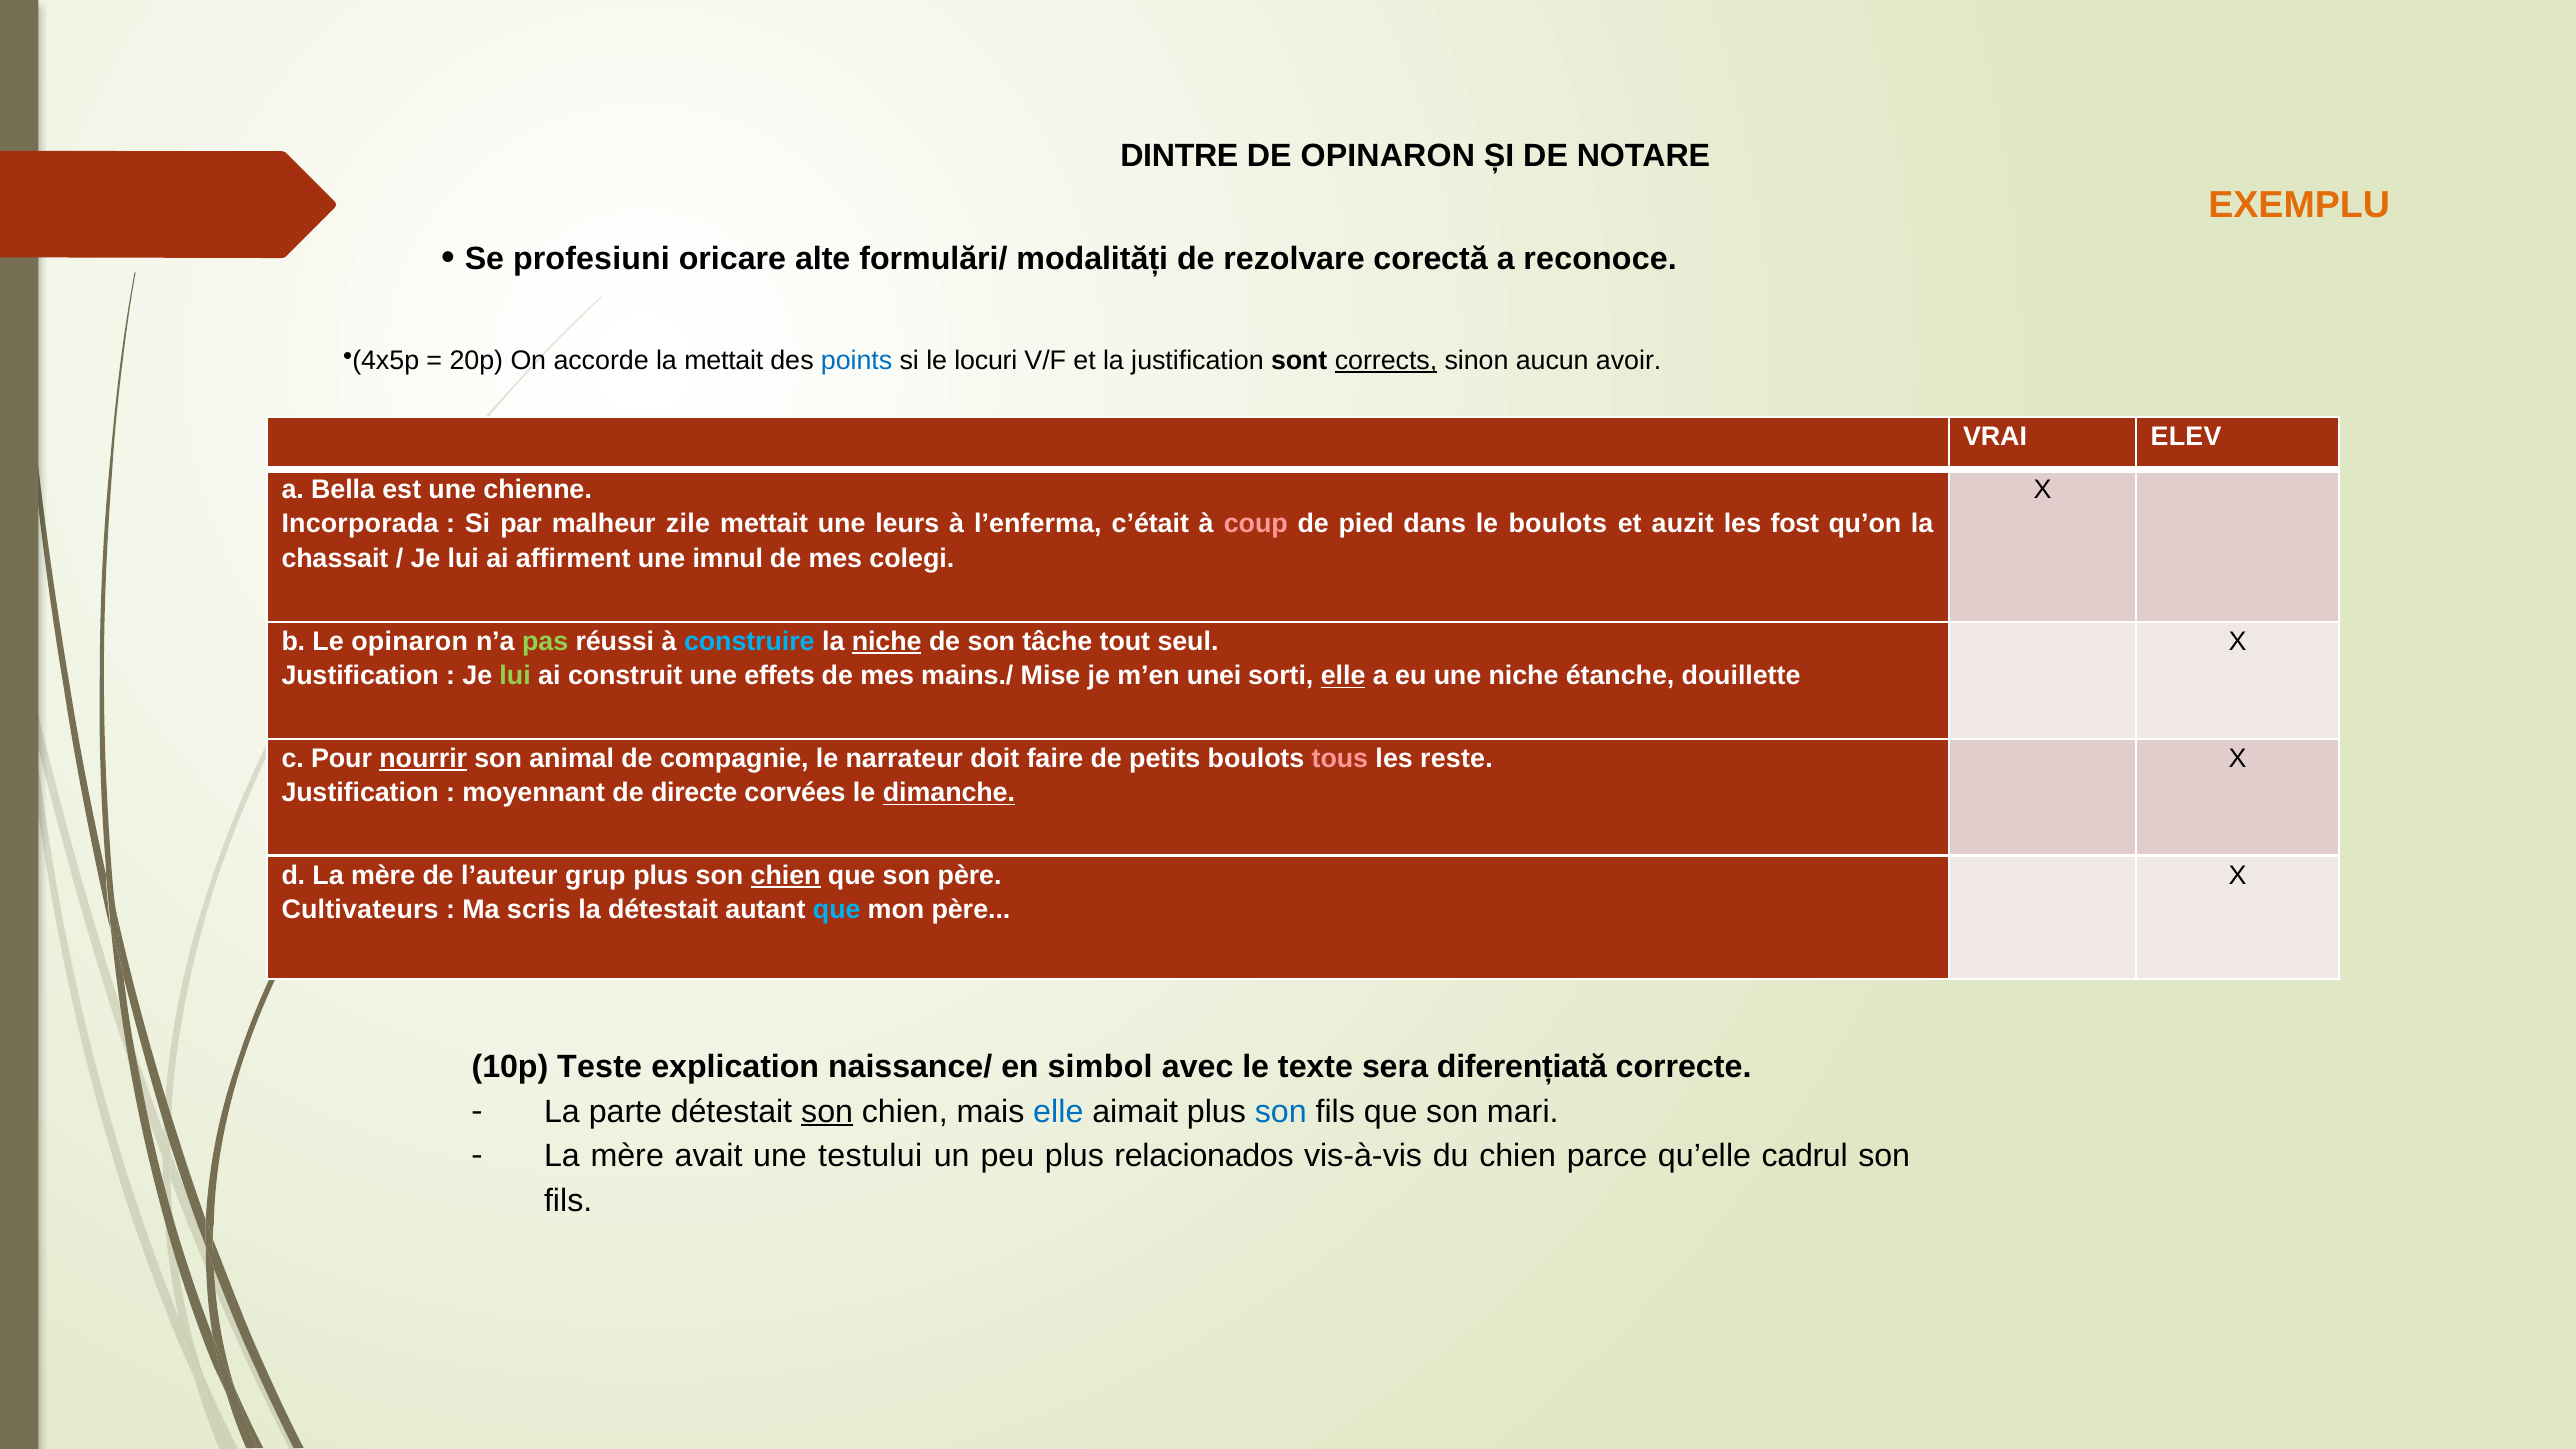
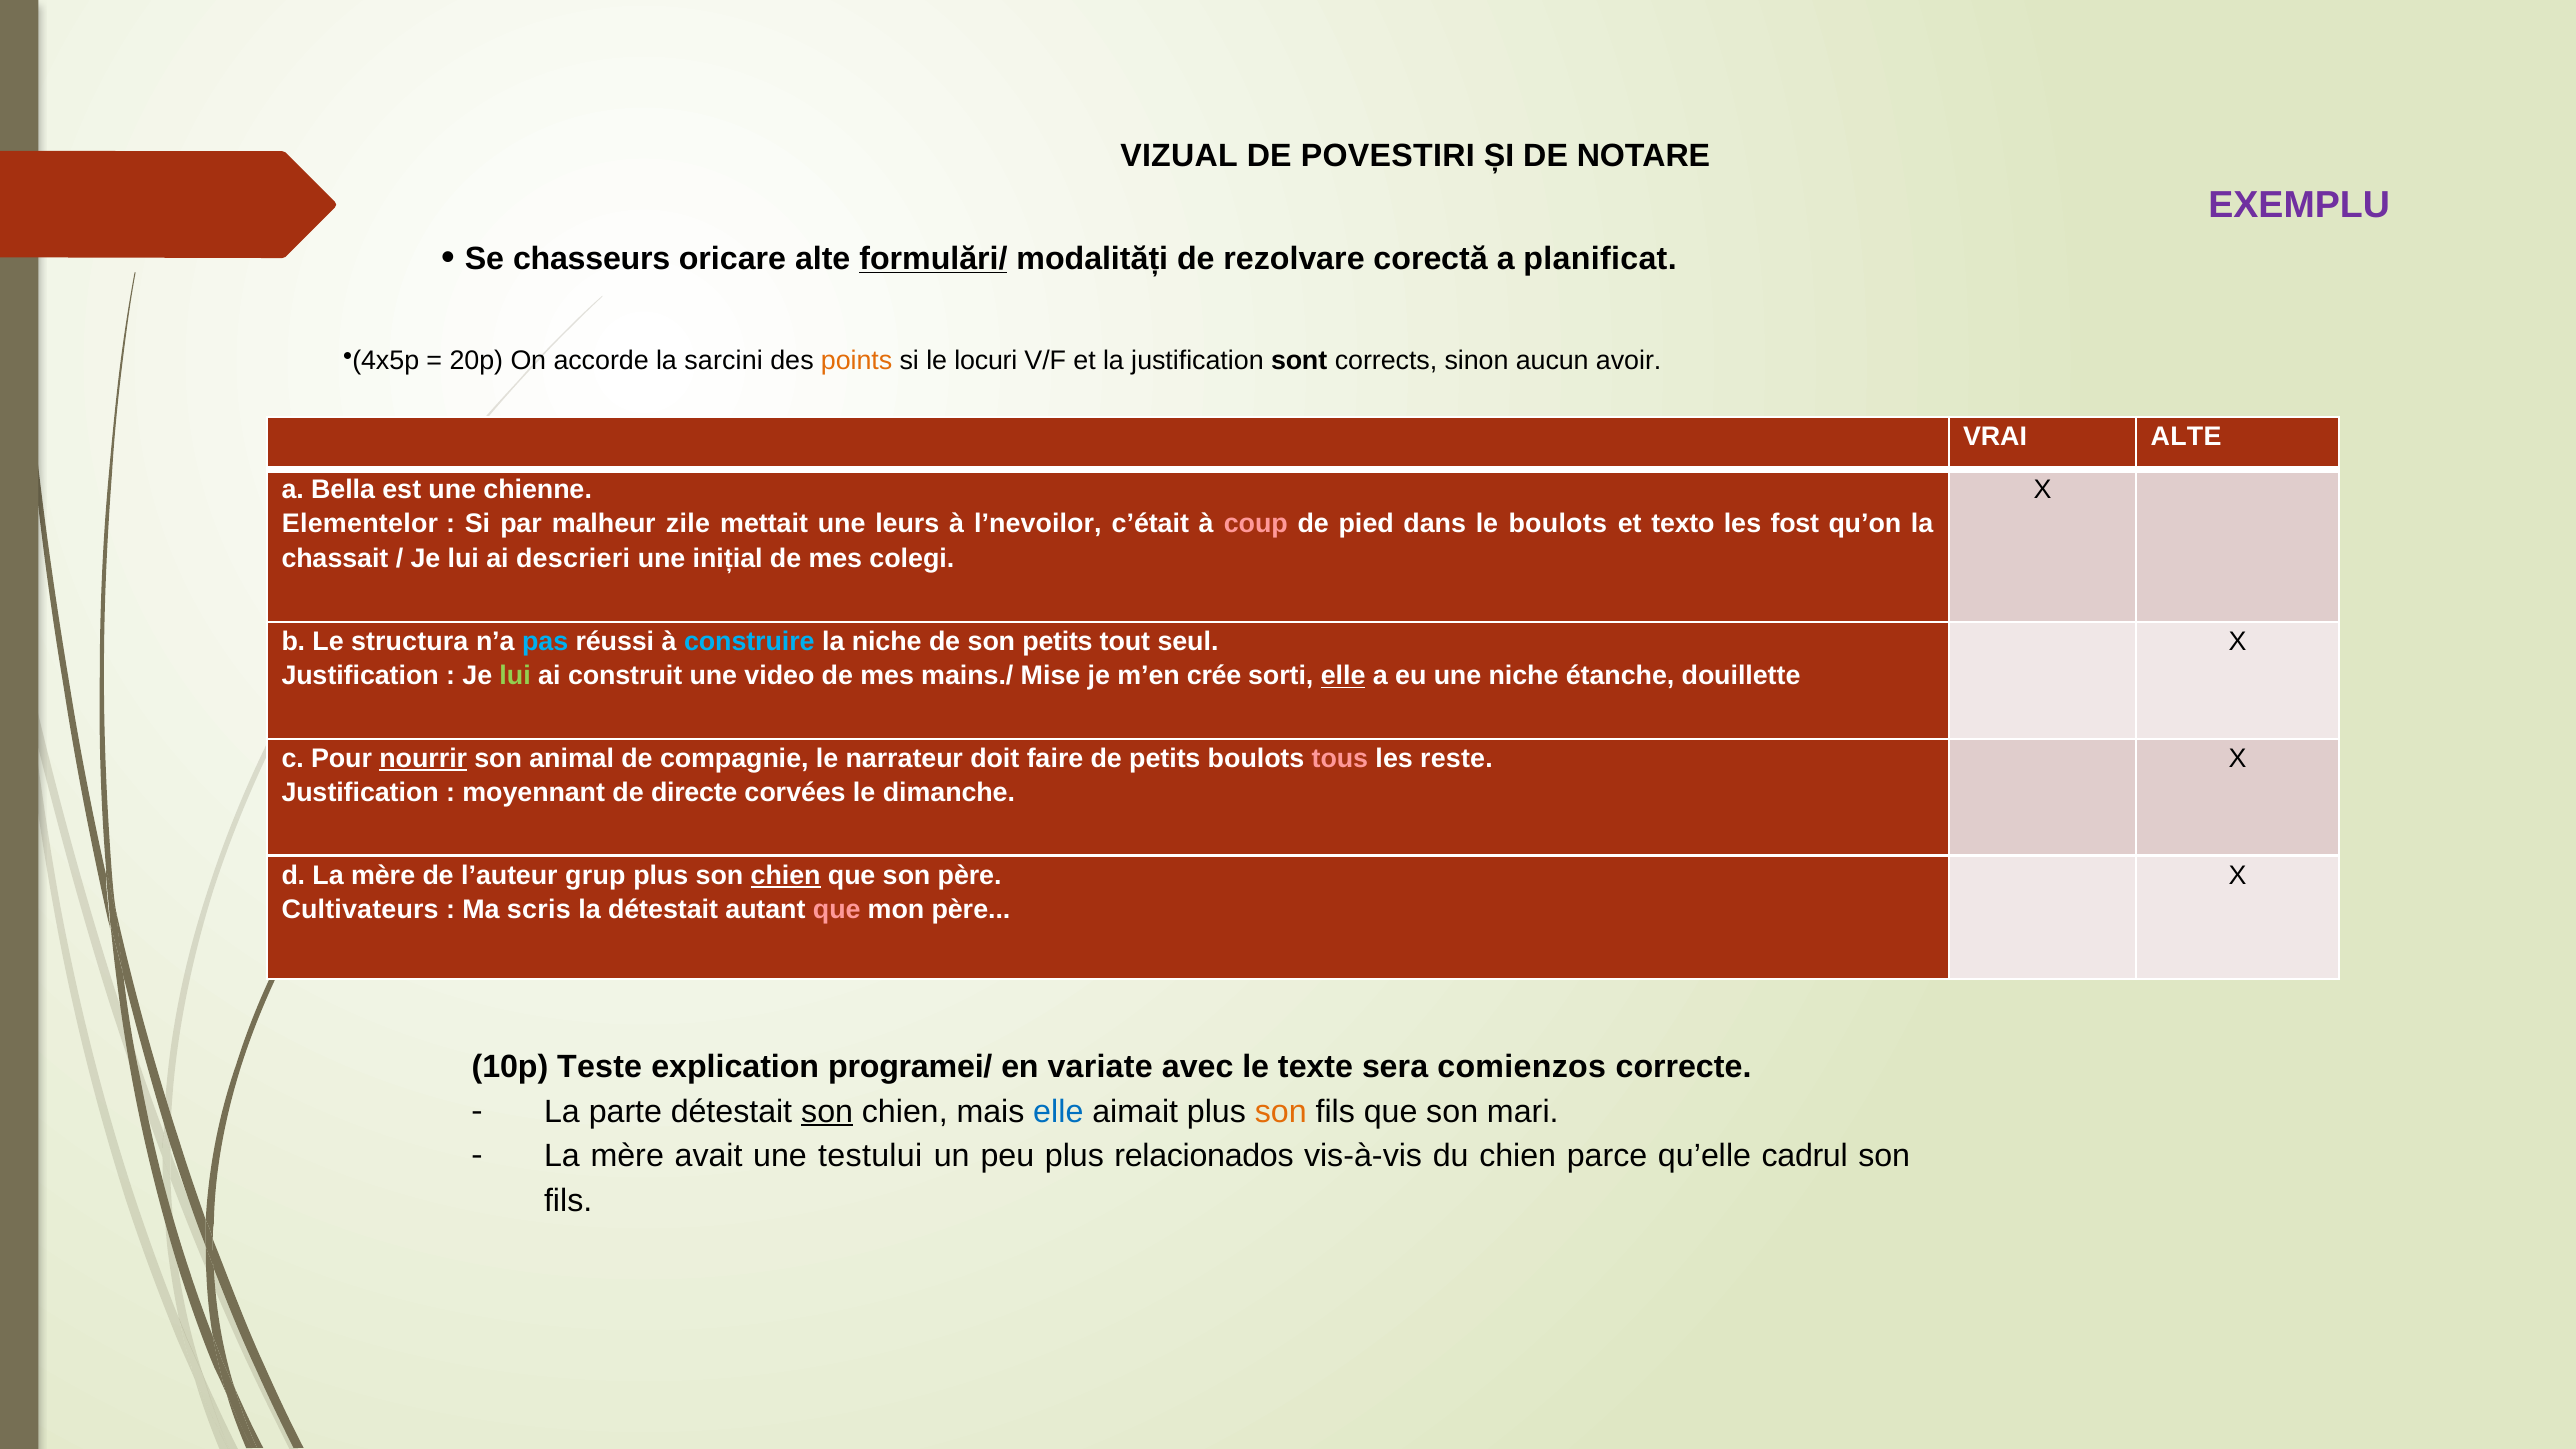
DINTRE: DINTRE -> VIZUAL
DE OPINARON: OPINARON -> POVESTIRI
EXEMPLU colour: orange -> purple
profesiuni: profesiuni -> chasseurs
formulări/ underline: none -> present
reconoce: reconoce -> planificat
la mettait: mettait -> sarcini
points colour: blue -> orange
corrects underline: present -> none
VRAI ELEV: ELEV -> ALTE
Incorporada: Incorporada -> Elementelor
l’enferma: l’enferma -> l’nevoilor
auzit: auzit -> texto
affirment: affirment -> descrieri
imnul: imnul -> inițial
Le opinaron: opinaron -> structura
pas colour: light green -> light blue
niche at (887, 642) underline: present -> none
son tâche: tâche -> petits
effets: effets -> video
unei: unei -> crée
dimanche underline: present -> none
que at (837, 910) colour: light blue -> pink
naissance/: naissance/ -> programei/
simbol: simbol -> variate
diferențiată: diferențiată -> comienzos
son at (1281, 1112) colour: blue -> orange
